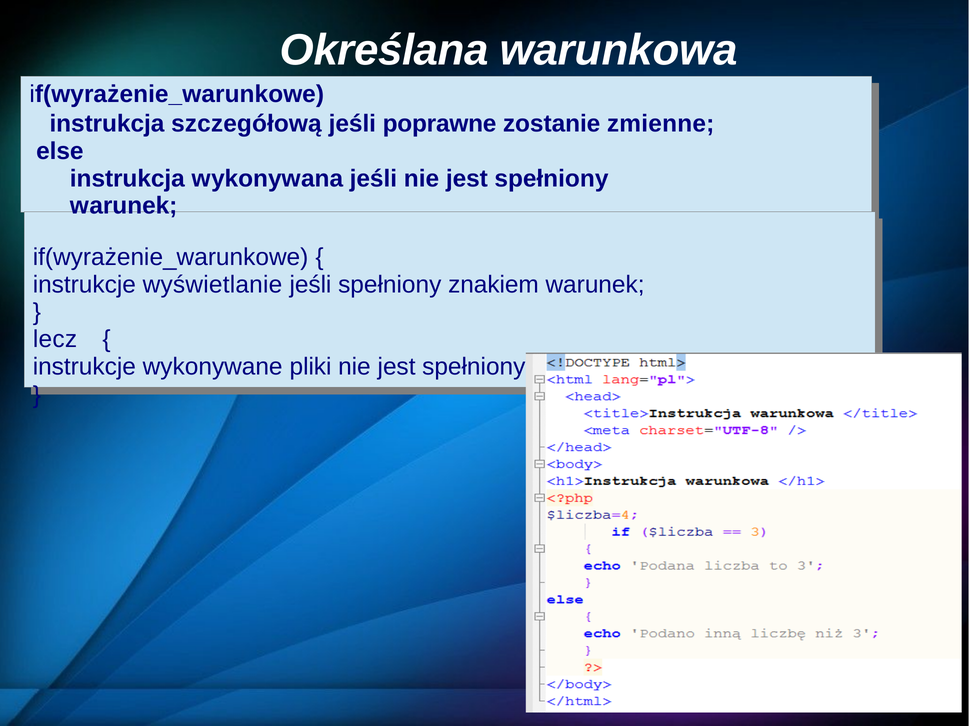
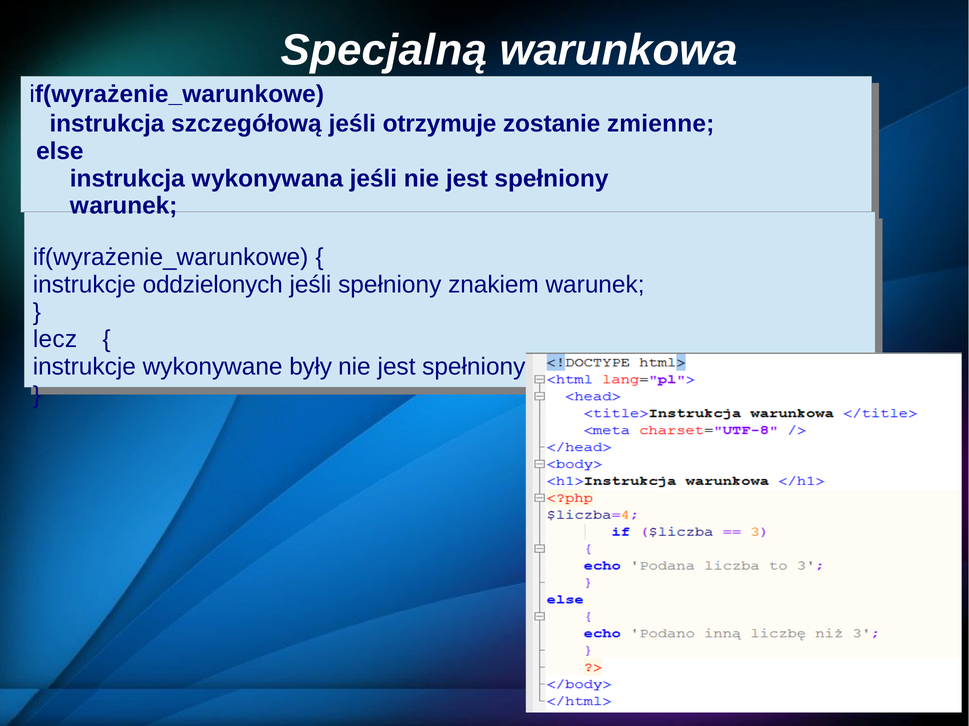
Określana: Określana -> Specjalną
poprawne: poprawne -> otrzymuje
wyświetlanie: wyświetlanie -> oddzielonych
pliki: pliki -> były
